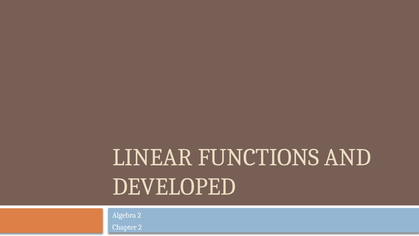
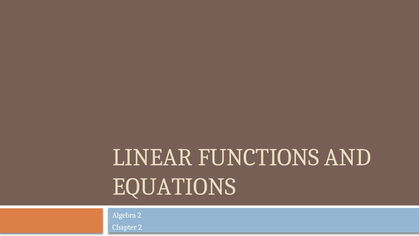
DEVELOPED: DEVELOPED -> EQUATIONS
